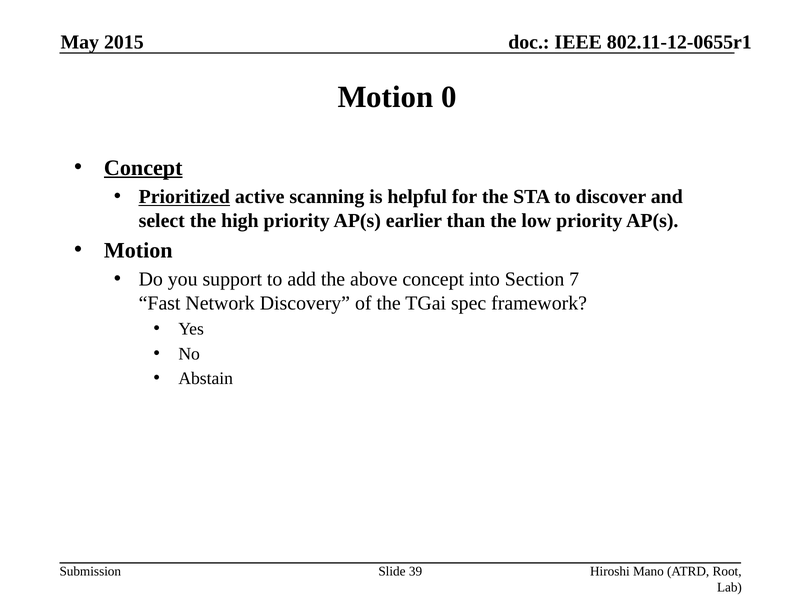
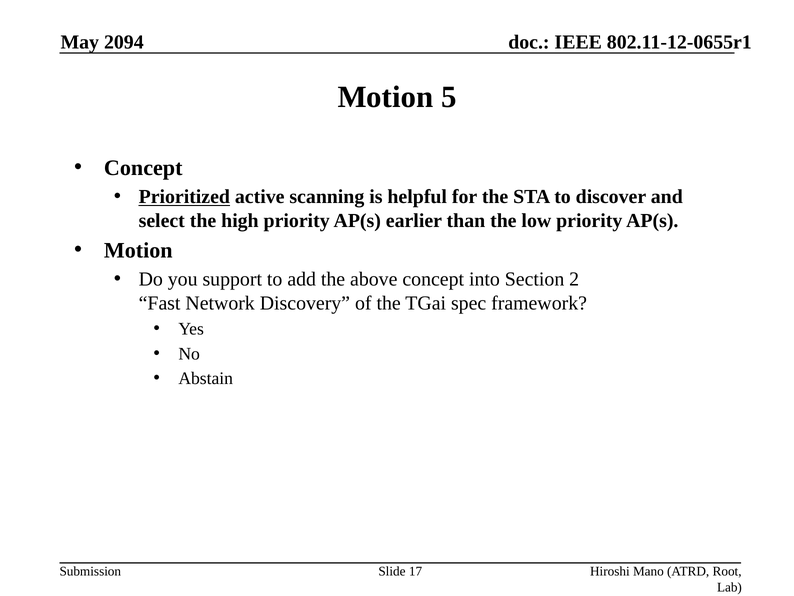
2015: 2015 -> 2094
0: 0 -> 5
Concept at (143, 168) underline: present -> none
7: 7 -> 2
39: 39 -> 17
